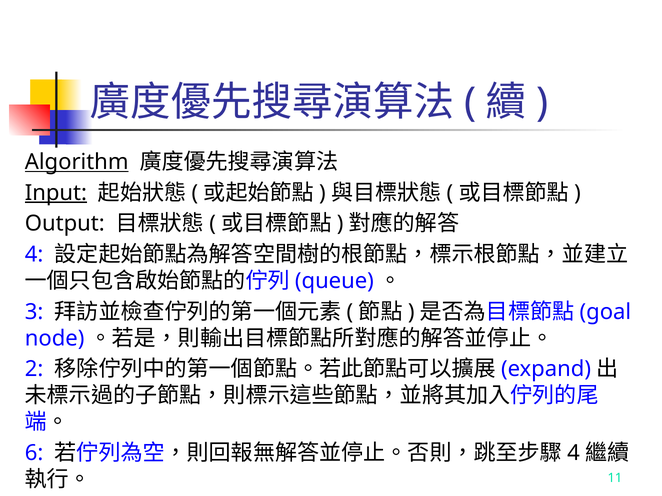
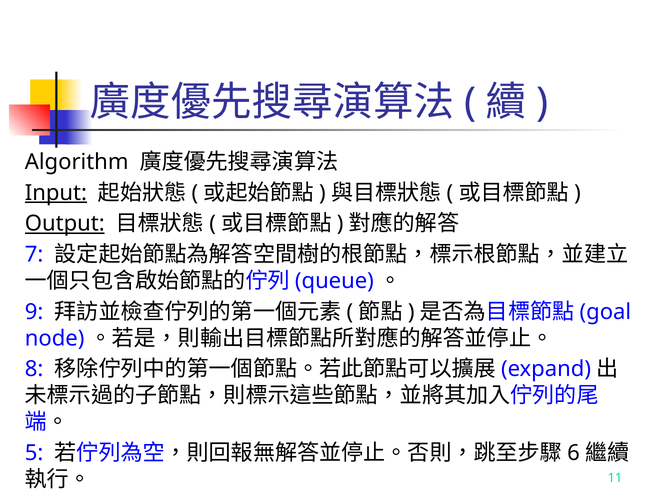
Algorithm underline: present -> none
Output underline: none -> present
4 at (34, 255): 4 -> 7
3: 3 -> 9
2: 2 -> 8
6: 6 -> 5
4 at (574, 453): 4 -> 6
